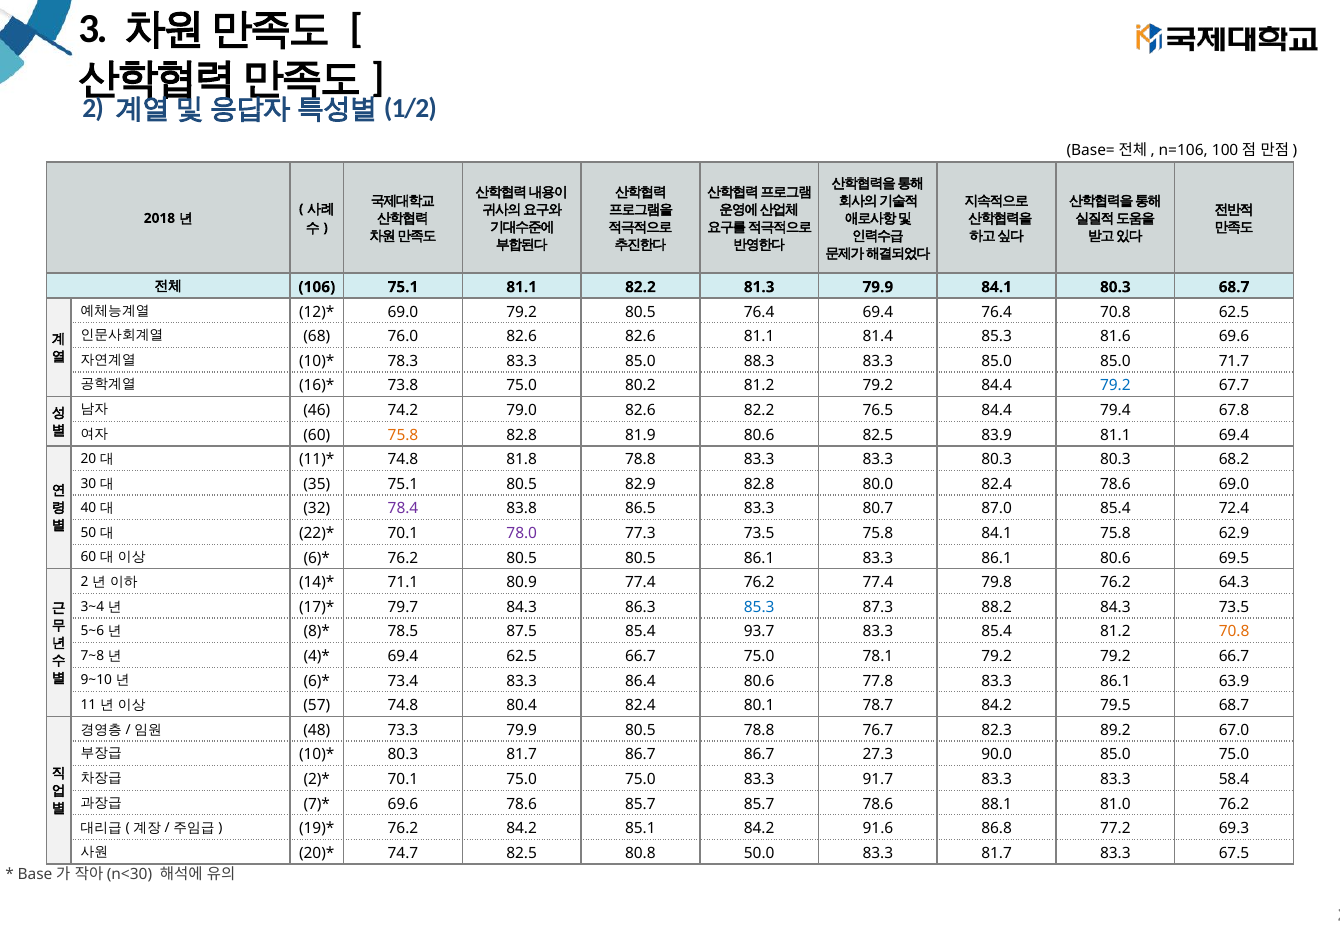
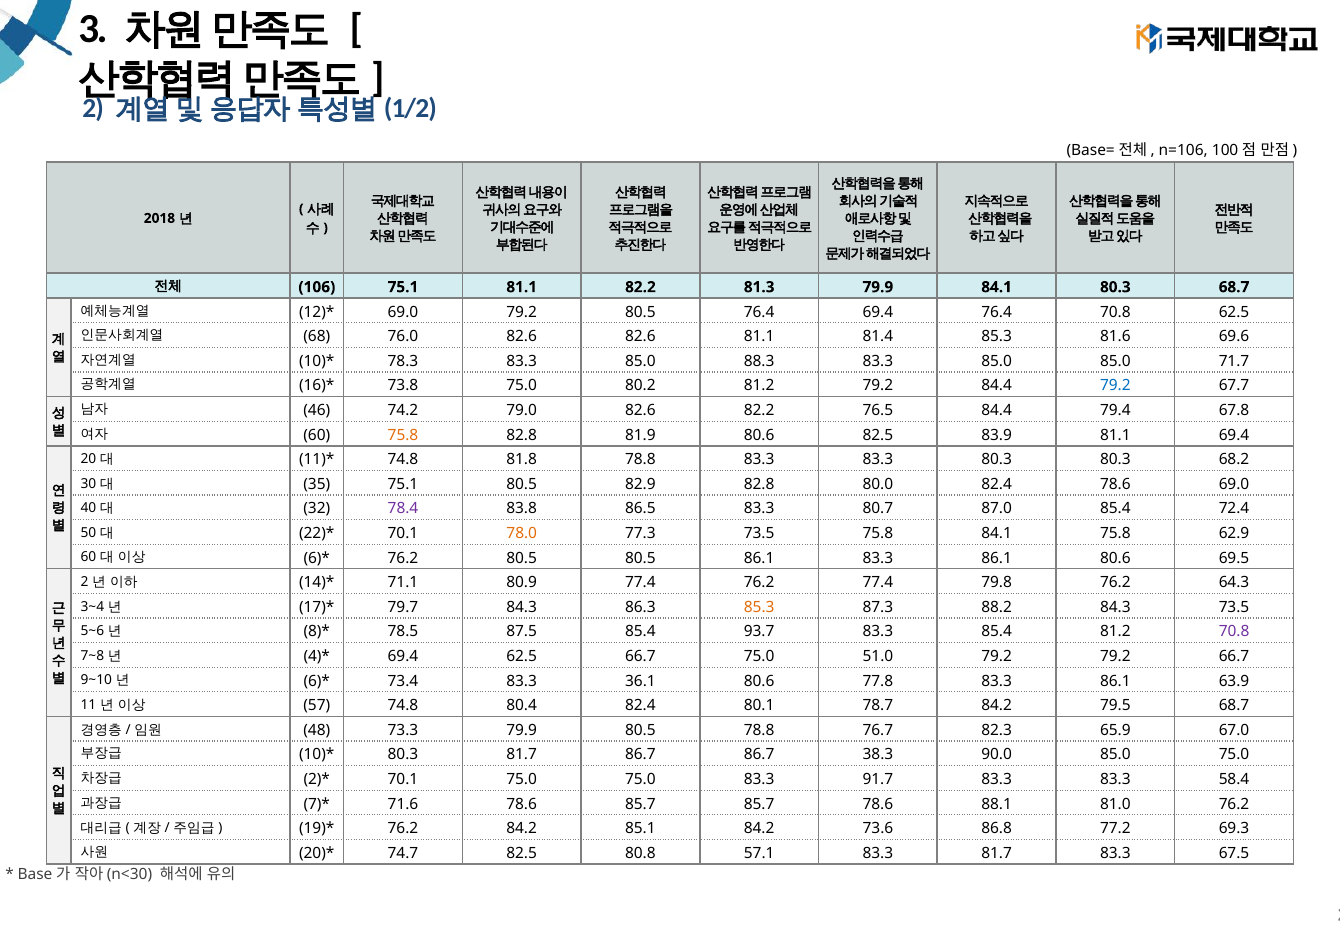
78.0 colour: purple -> orange
85.3 at (759, 607) colour: blue -> orange
70.8 at (1234, 632) colour: orange -> purple
78.1: 78.1 -> 51.0
86.4: 86.4 -> 36.1
89.2: 89.2 -> 65.9
27.3: 27.3 -> 38.3
69.6 at (403, 804): 69.6 -> 71.6
91.6: 91.6 -> 73.6
50.0: 50.0 -> 57.1
